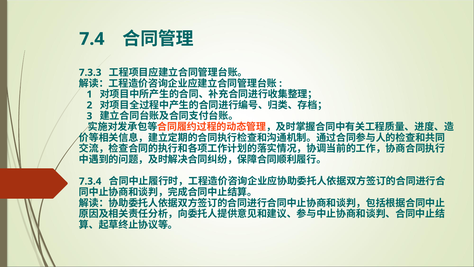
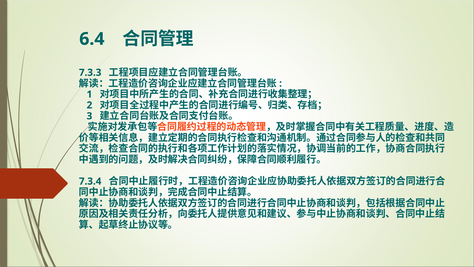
7.4: 7.4 -> 6.4
